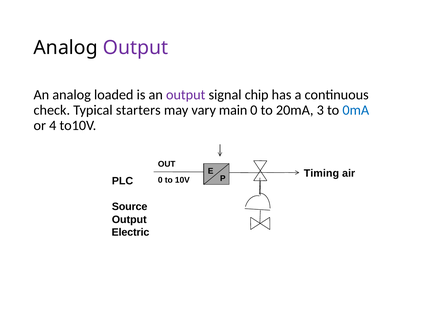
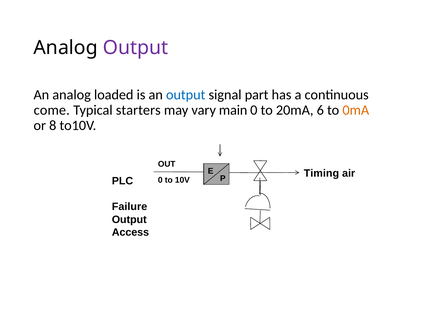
output at (186, 95) colour: purple -> blue
chip: chip -> part
check: check -> come
3: 3 -> 6
0mA colour: blue -> orange
4: 4 -> 8
Source: Source -> Failure
Electric: Electric -> Access
